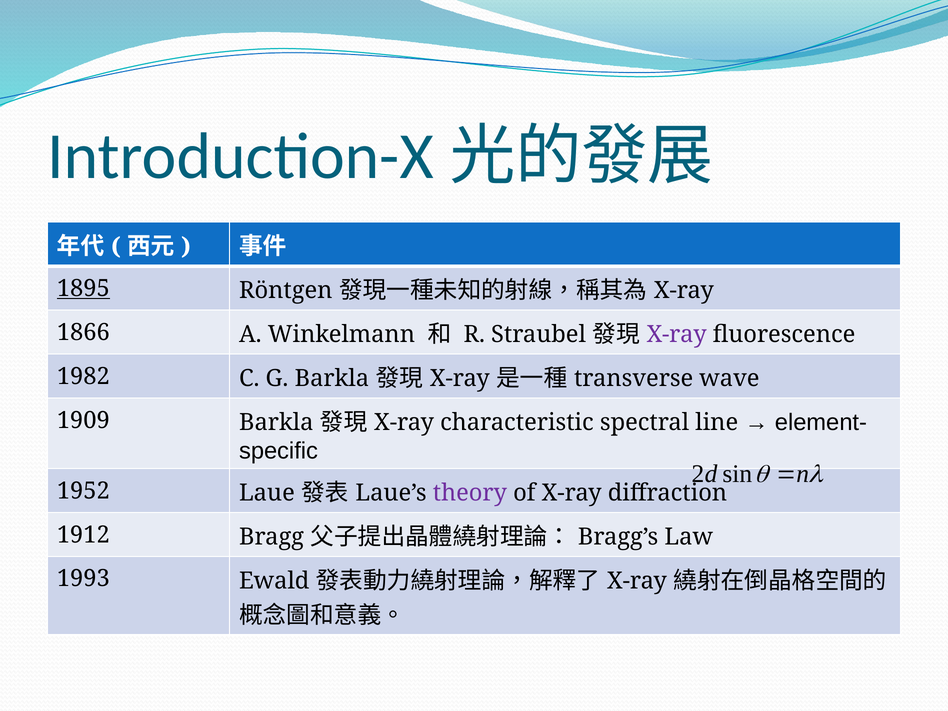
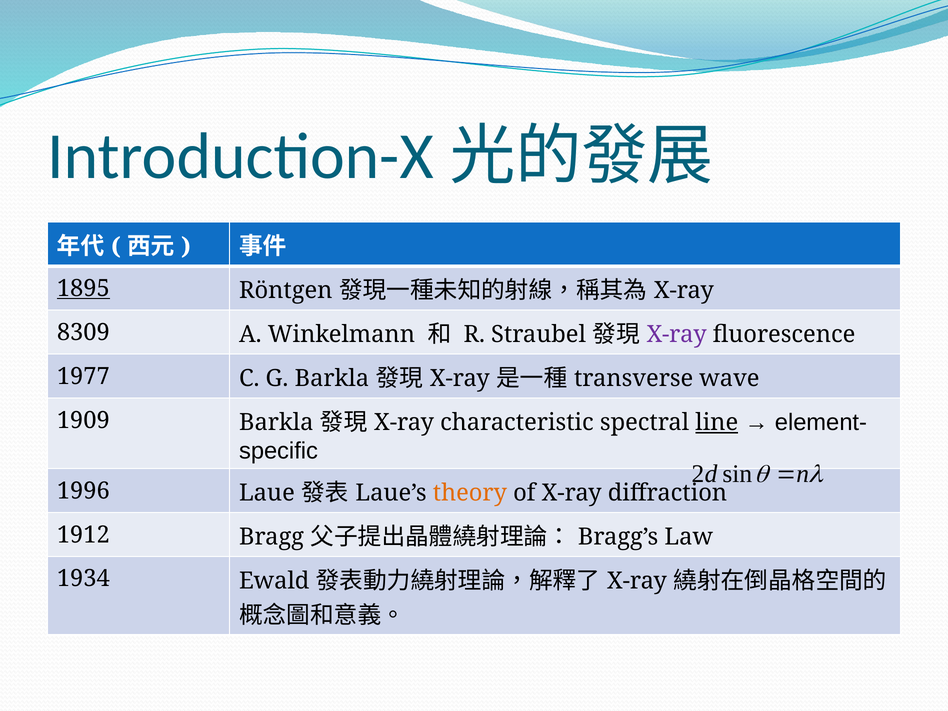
1866: 1866 -> 8309
1982: 1982 -> 1977
line underline: none -> present
1952: 1952 -> 1996
theory colour: purple -> orange
1993: 1993 -> 1934
